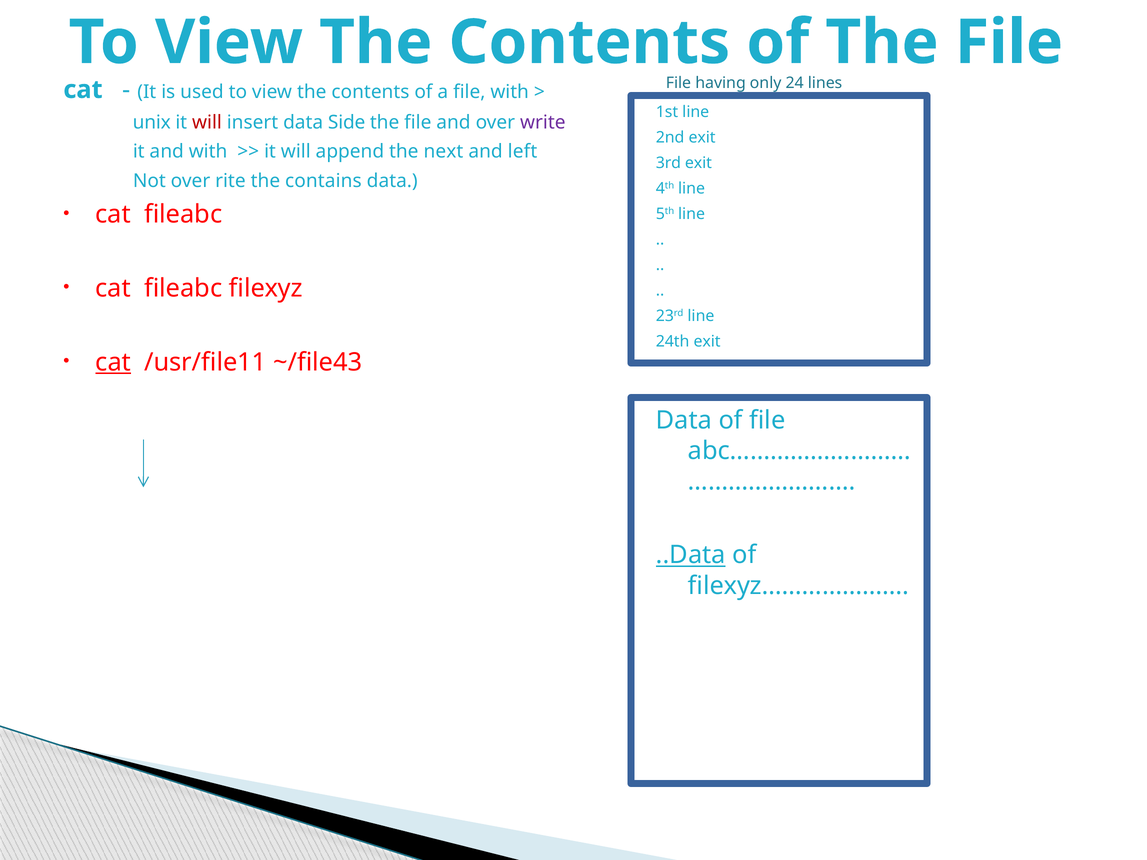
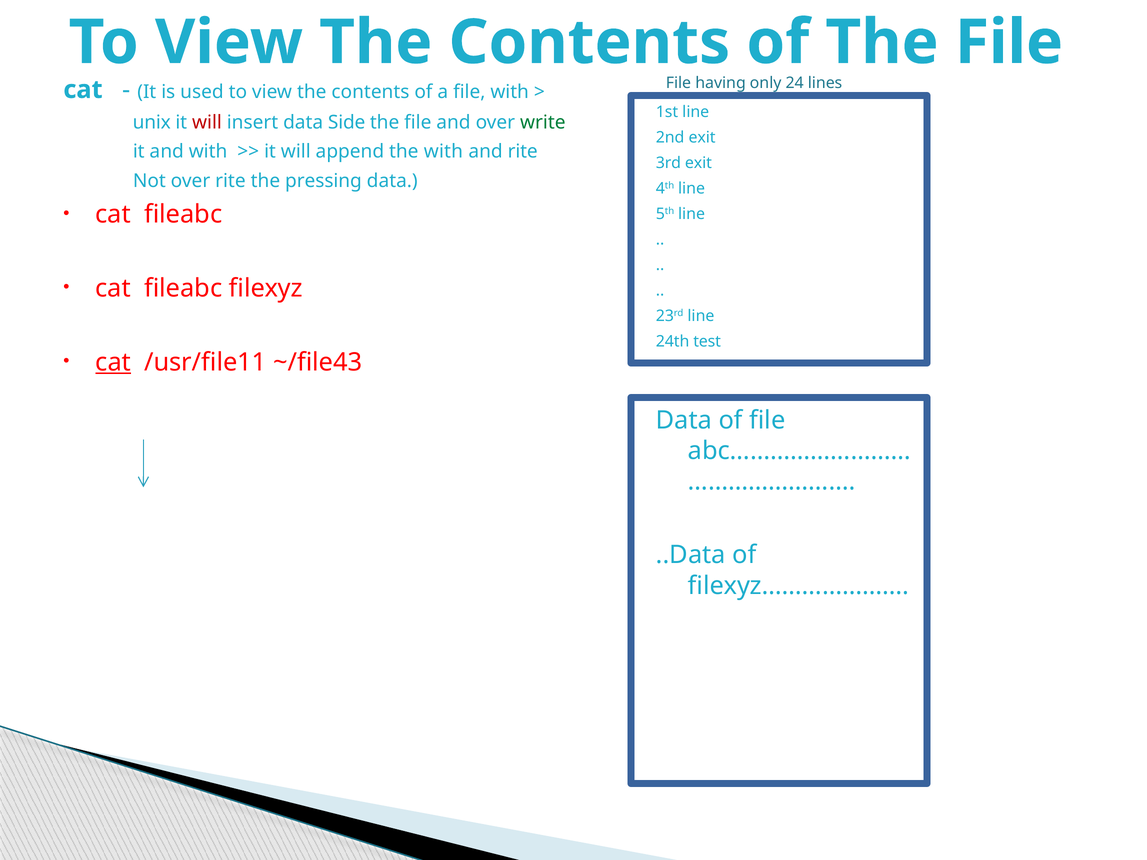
write colour: purple -> green
the next: next -> with
and left: left -> rite
contains: contains -> pressing
24th exit: exit -> test
..Data underline: present -> none
